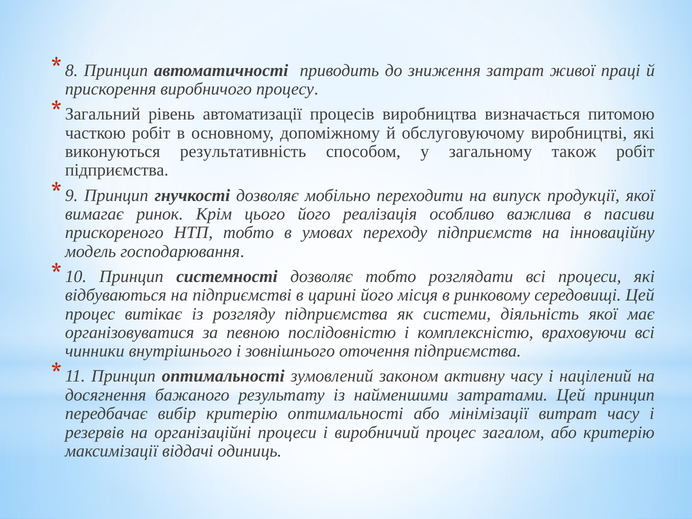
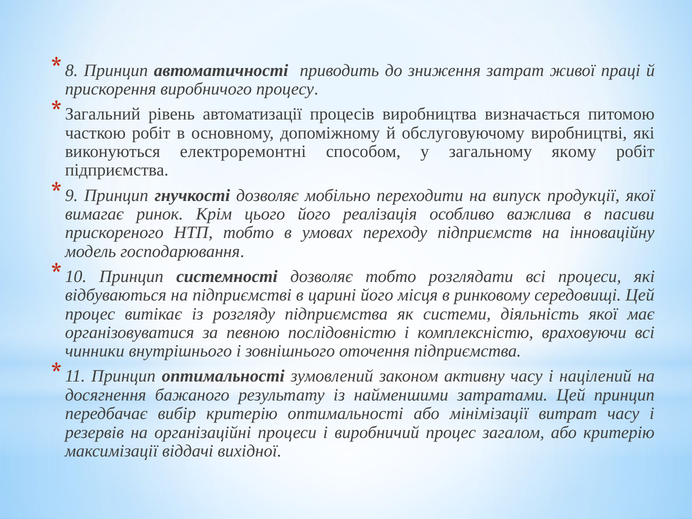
результативність: результативність -> електроремонтні
також: також -> якому
одиниць: одиниць -> вихідної
